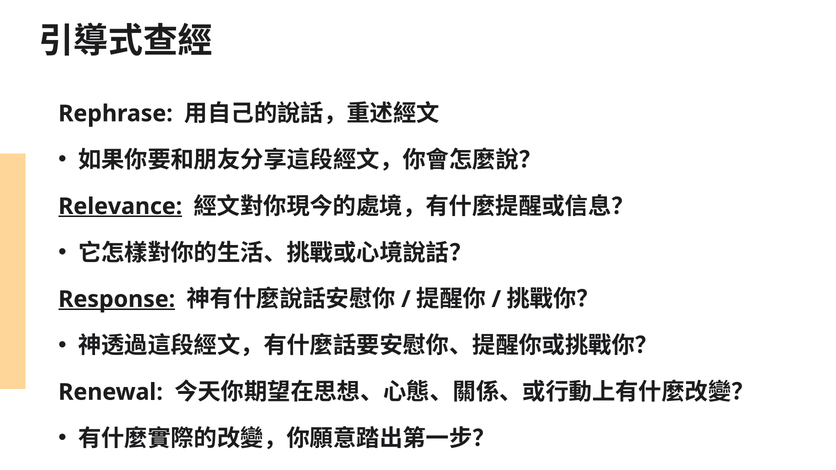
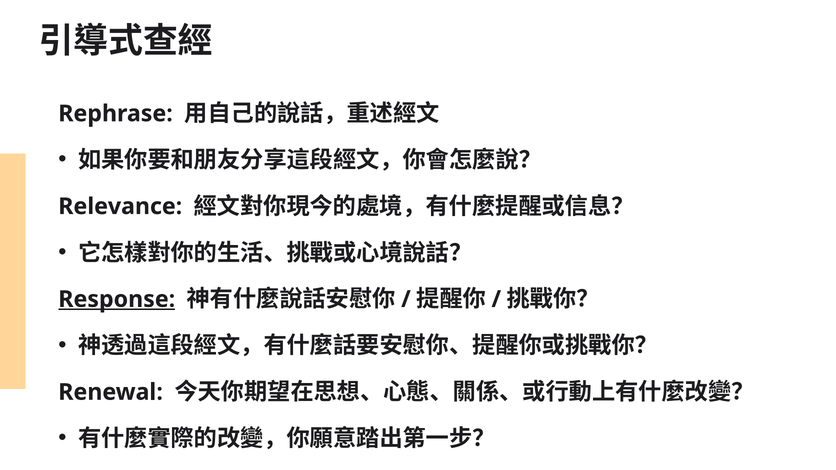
Relevance underline: present -> none
